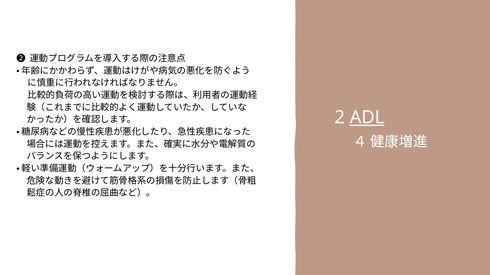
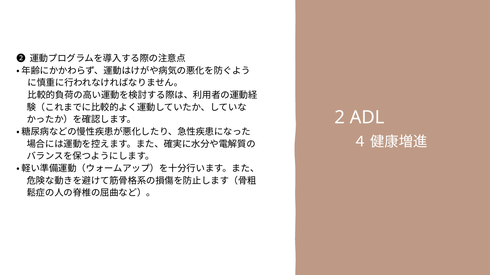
ADL underline: present -> none
